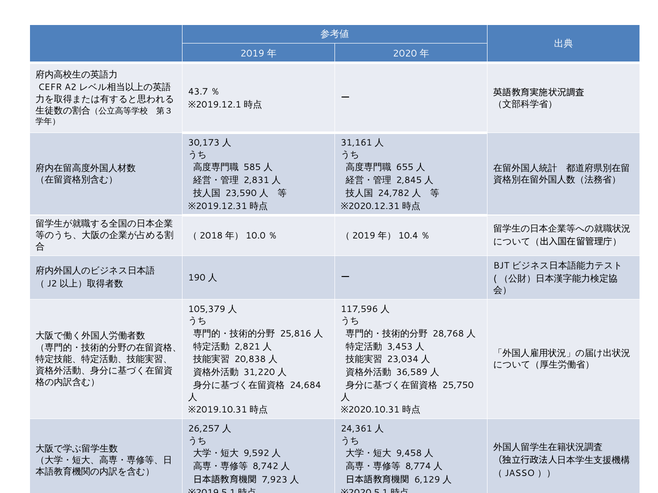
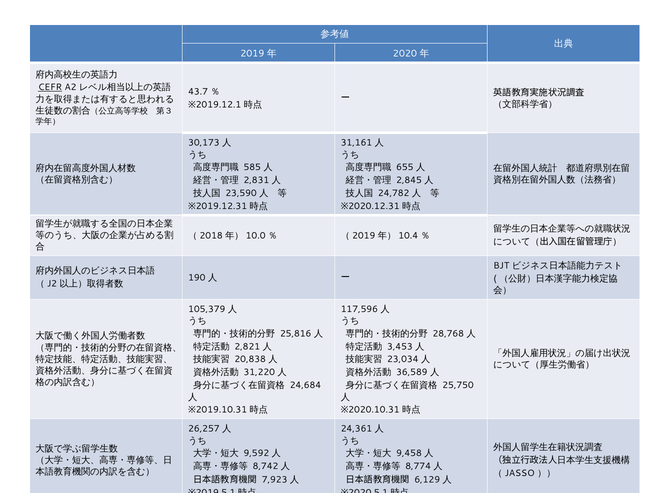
CEFR underline: none -> present
